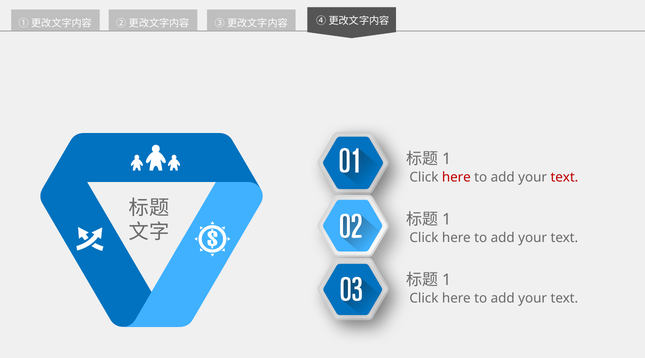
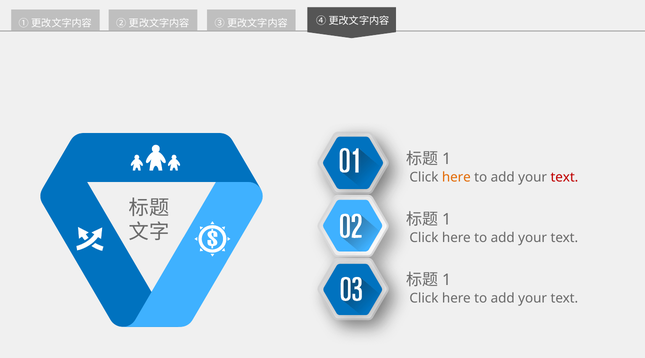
here at (456, 178) colour: red -> orange
